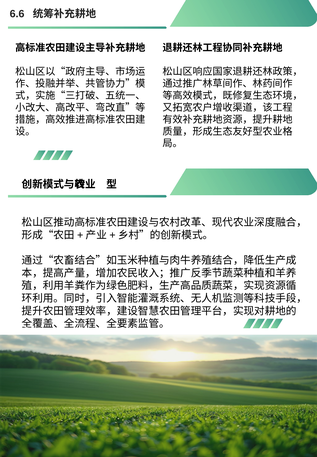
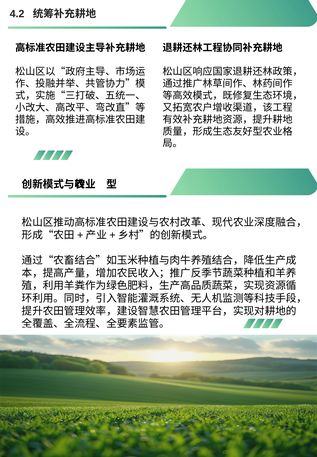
6.6: 6.6 -> 4.2
